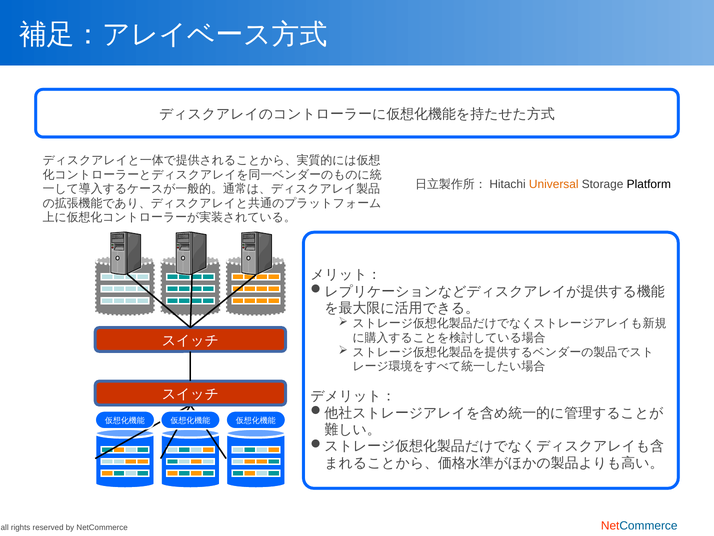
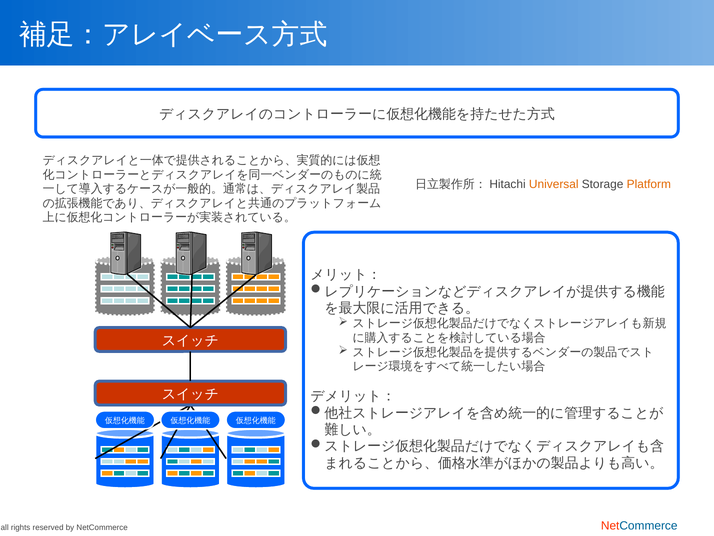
Platform colour: black -> orange
